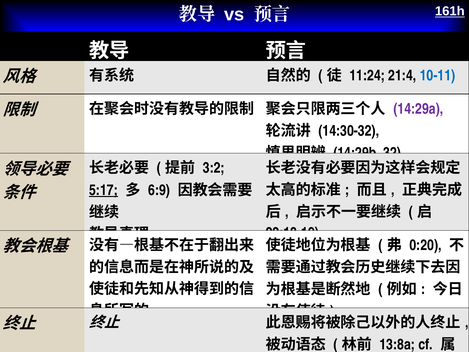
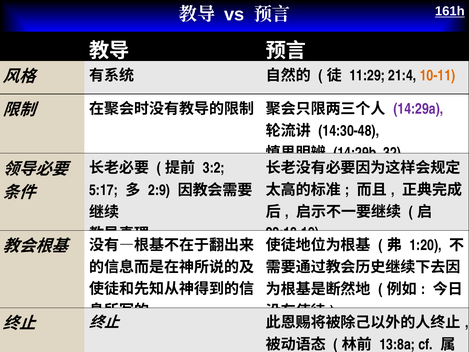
11:24: 11:24 -> 11:29
10-11 colour: blue -> orange
14:30-32: 14:30-32 -> 14:30-48
5:17 underline: present -> none
6:9: 6:9 -> 2:9
0:20: 0:20 -> 1:20
